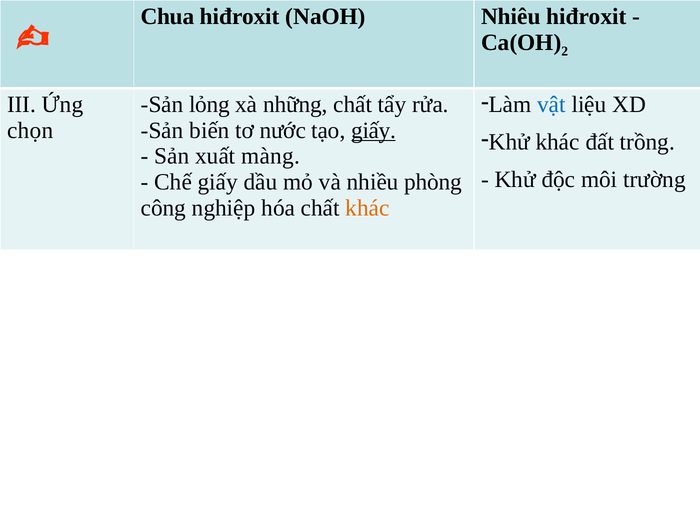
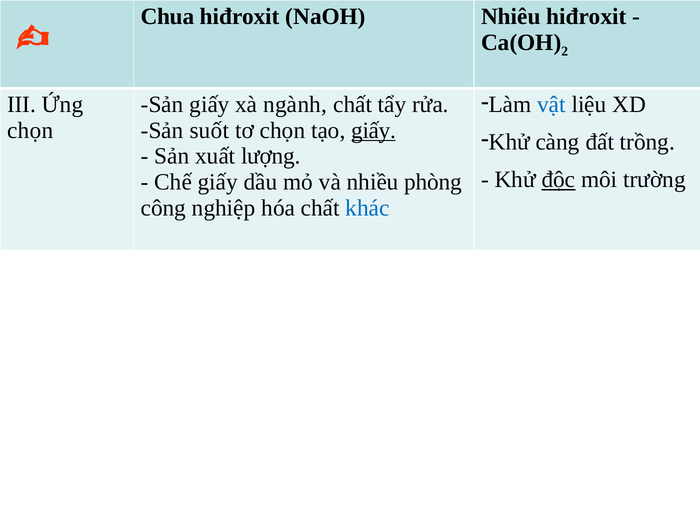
Sản lỏng: lỏng -> giấy
những: những -> ngành
biến: biến -> suốt
tơ nước: nước -> chọn
Khử khác: khác -> càng
màng: màng -> lượng
độc underline: none -> present
khác at (367, 208) colour: orange -> blue
